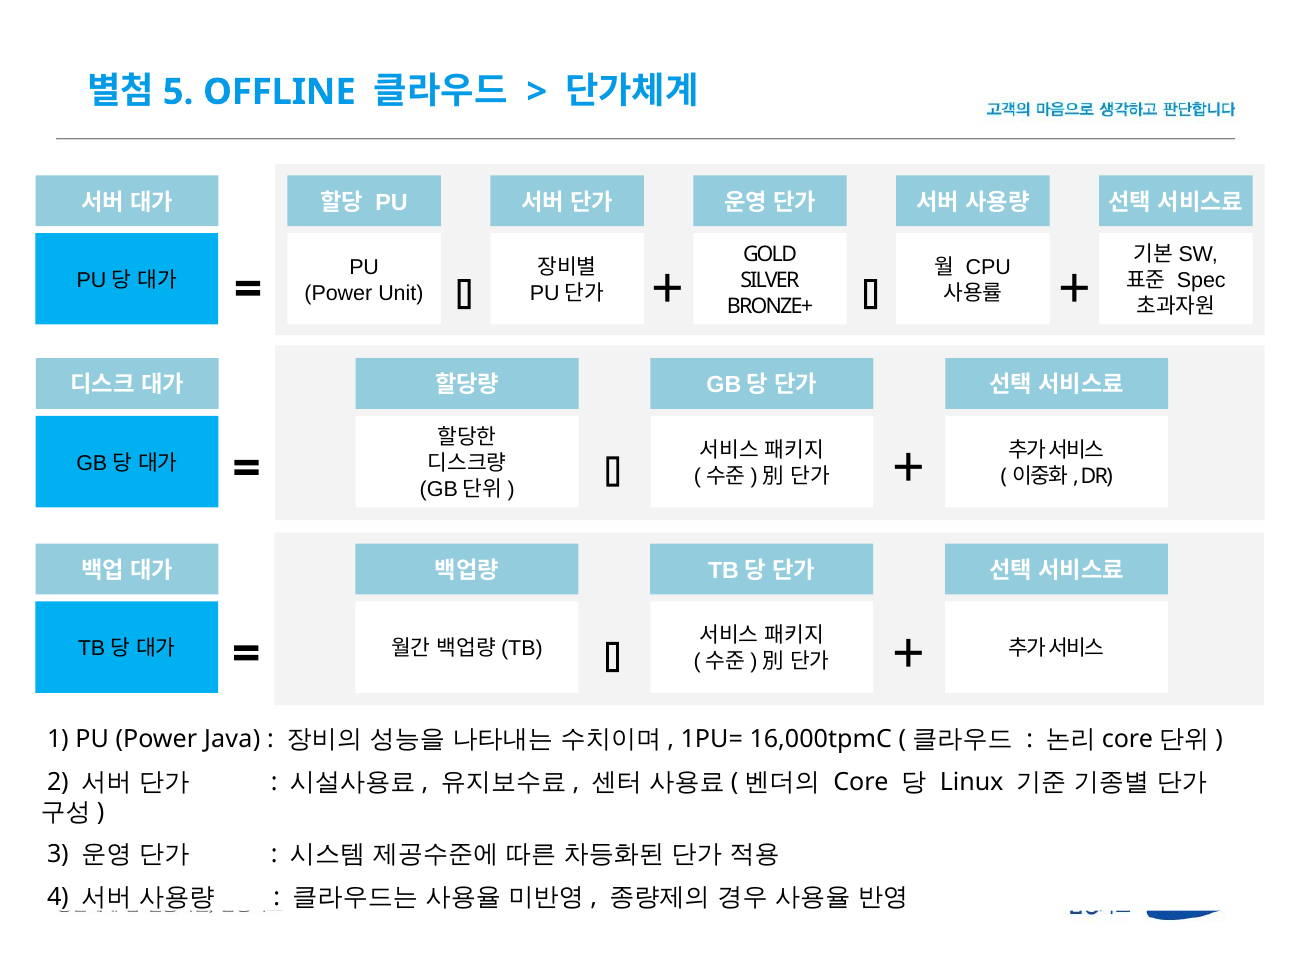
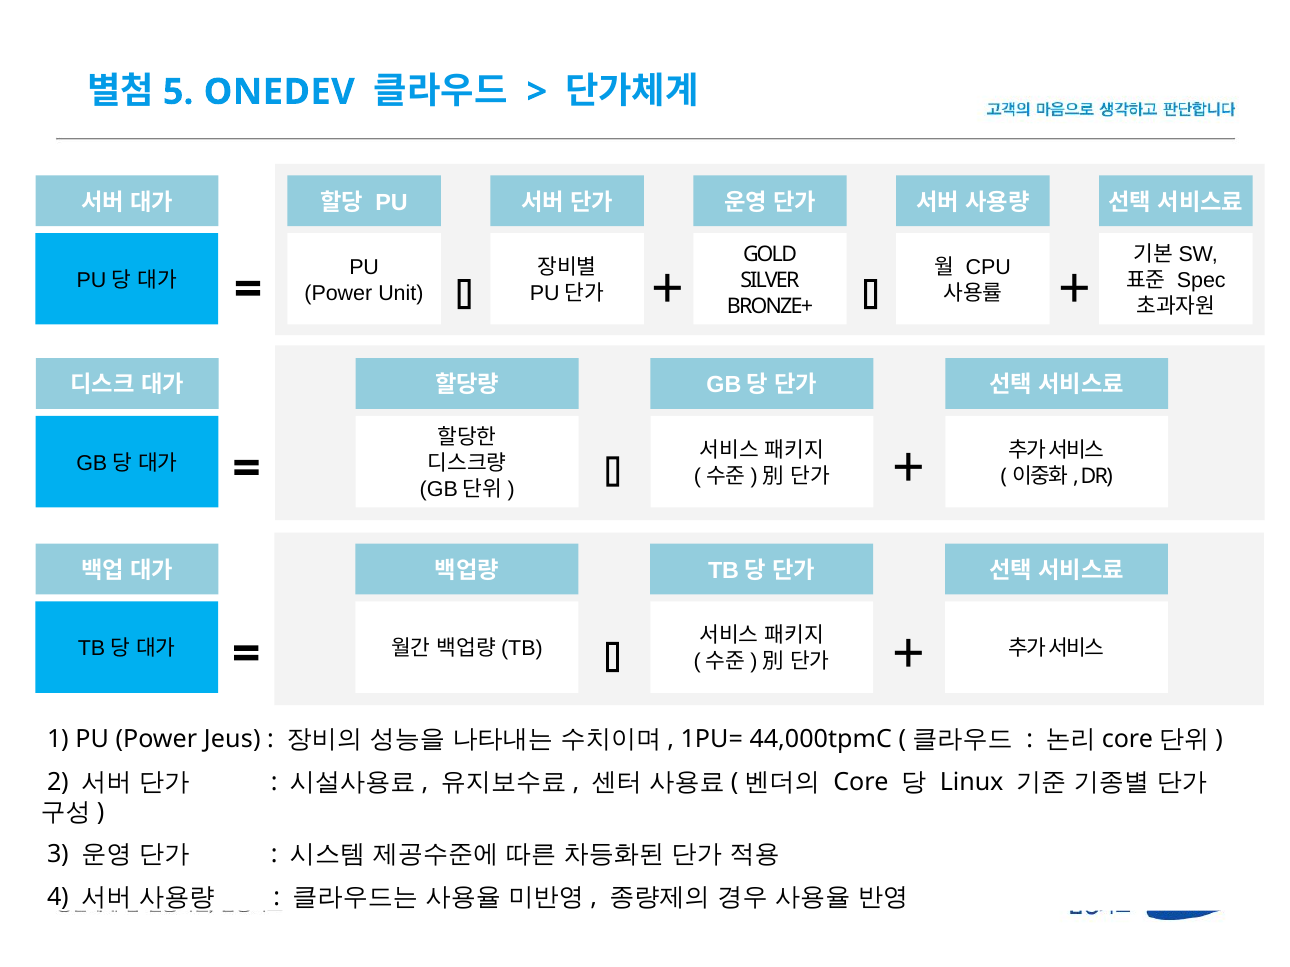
OFFLINE: OFFLINE -> ONEDEV
Java: Java -> Jeus
16,000tpmC: 16,000tpmC -> 44,000tpmC
